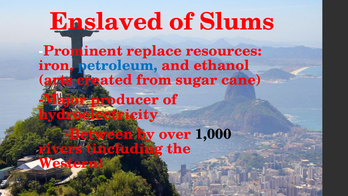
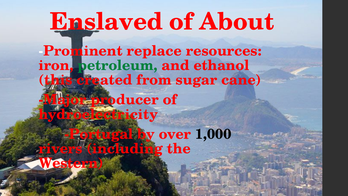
Slums: Slums -> About
petroleum colour: blue -> green
arts: arts -> this
Between: Between -> Portugal
